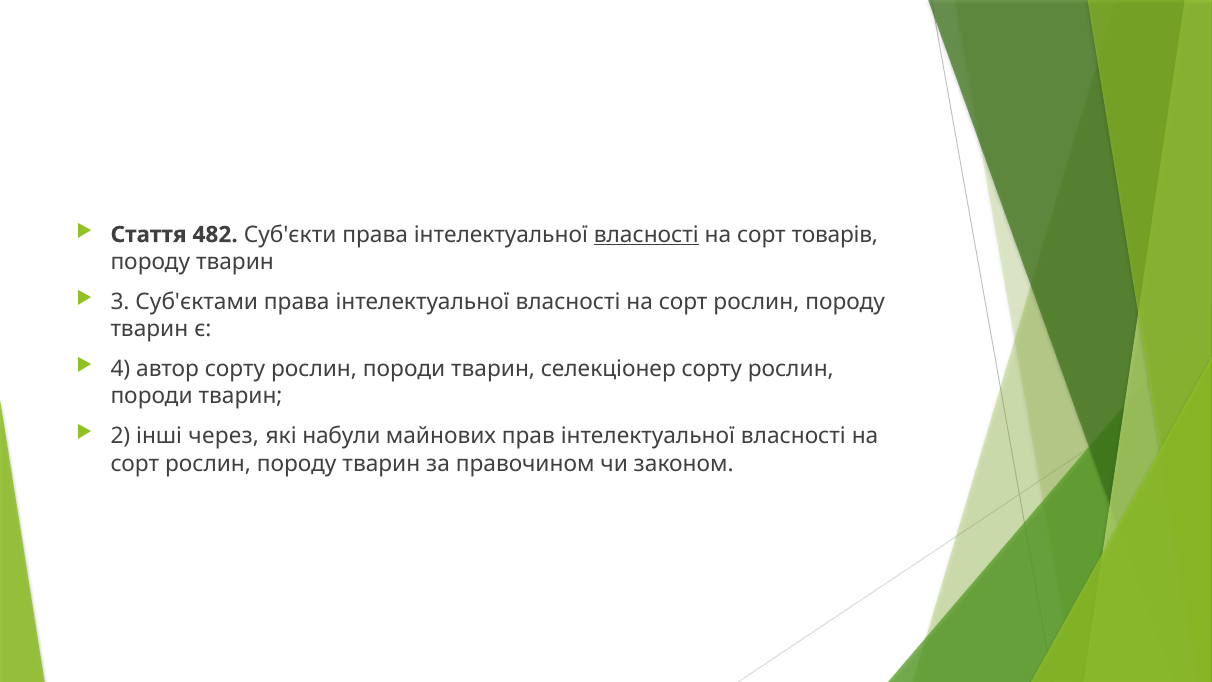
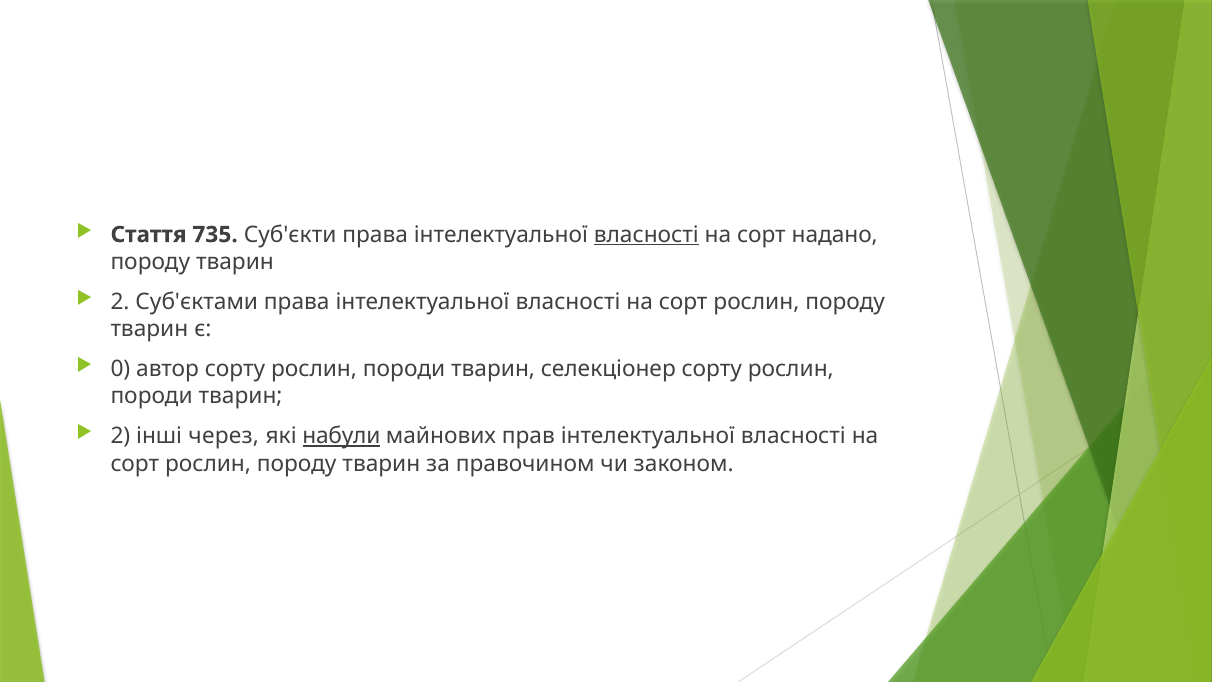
482: 482 -> 735
товарів: товарів -> надано
3 at (120, 302): 3 -> 2
4: 4 -> 0
набули underline: none -> present
